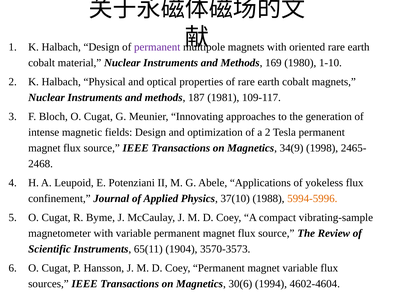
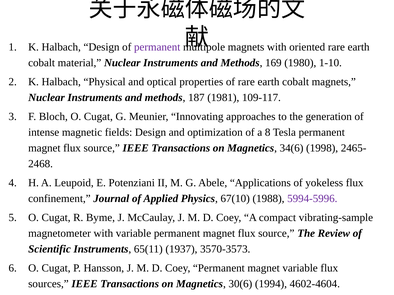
a 2: 2 -> 8
34(9: 34(9 -> 34(6
37(10: 37(10 -> 67(10
5994-5996 colour: orange -> purple
1904: 1904 -> 1937
